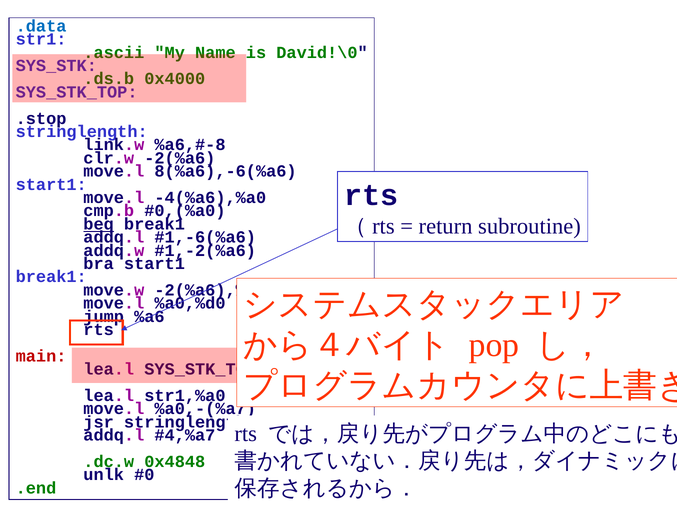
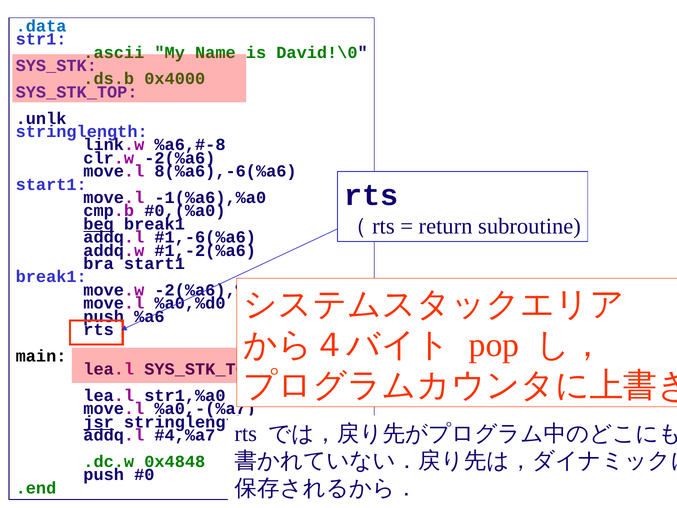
.stop: .stop -> .unlk
-4(%a6),%a0: -4(%a6),%a0 -> -1(%a6),%a0
jump at (104, 316): jump -> push
main colour: red -> black
jsr underline: none -> present
unlk at (104, 475): unlk -> push
